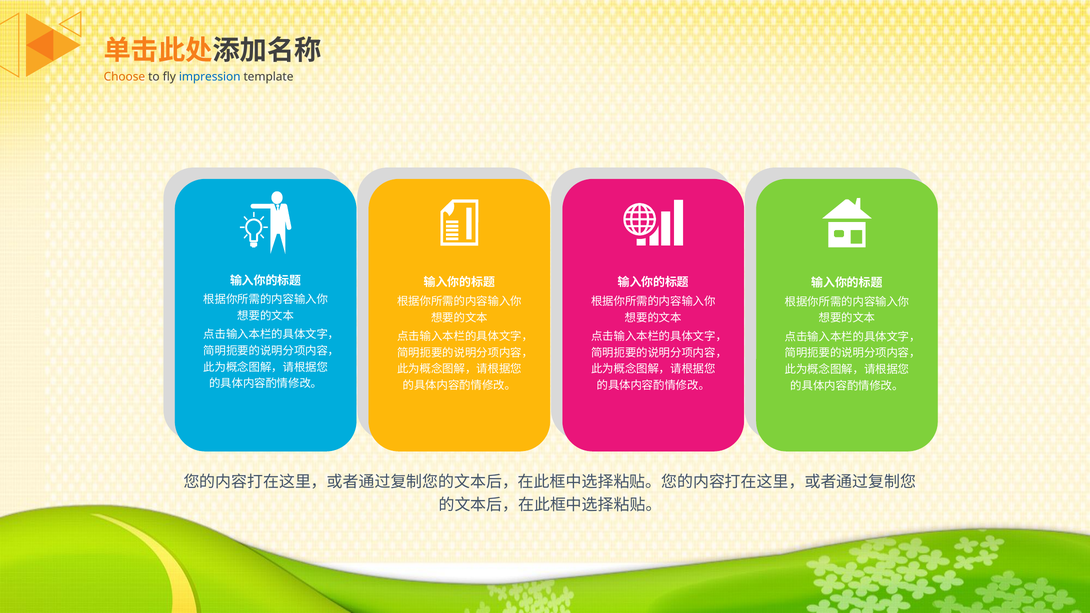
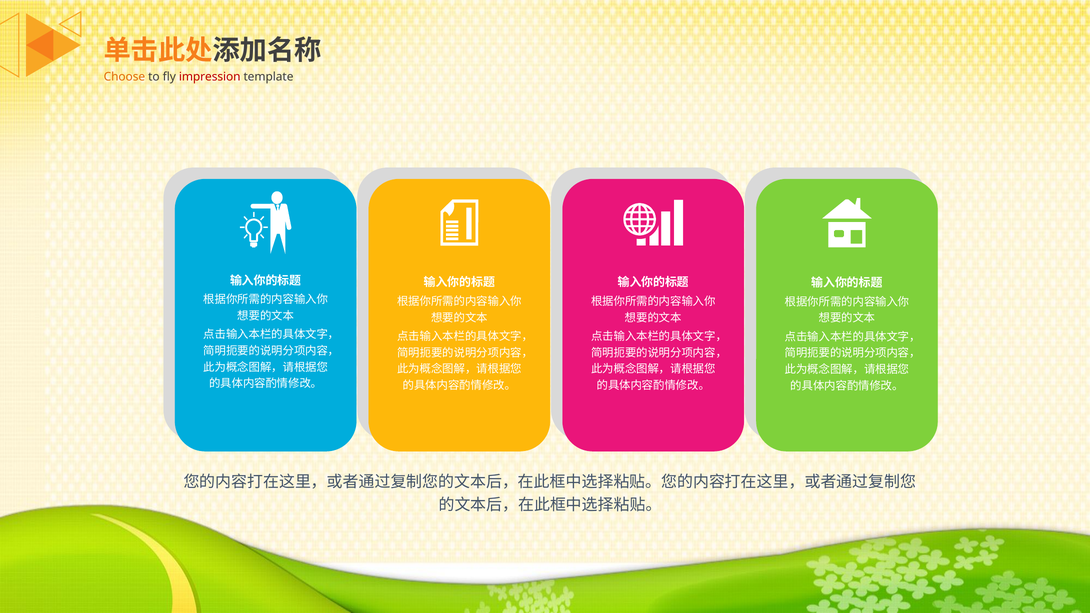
impression colour: blue -> red
